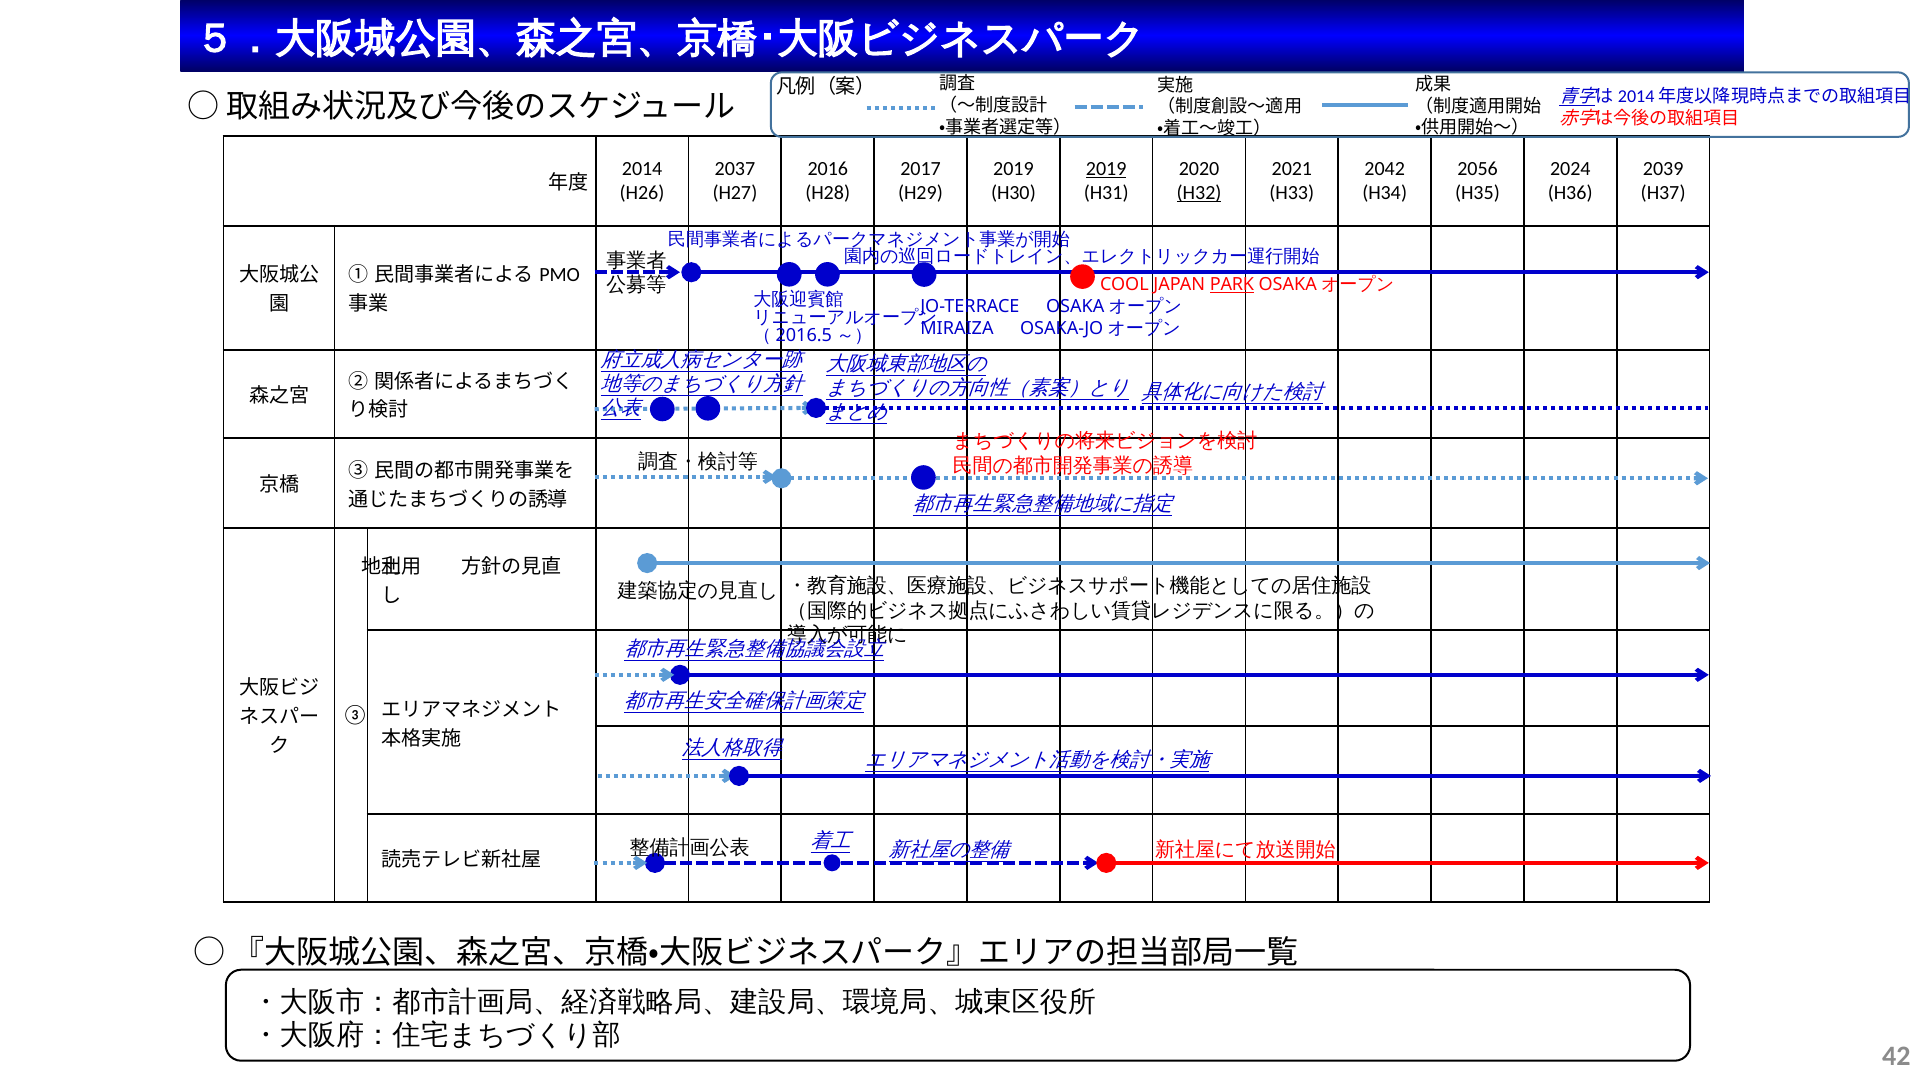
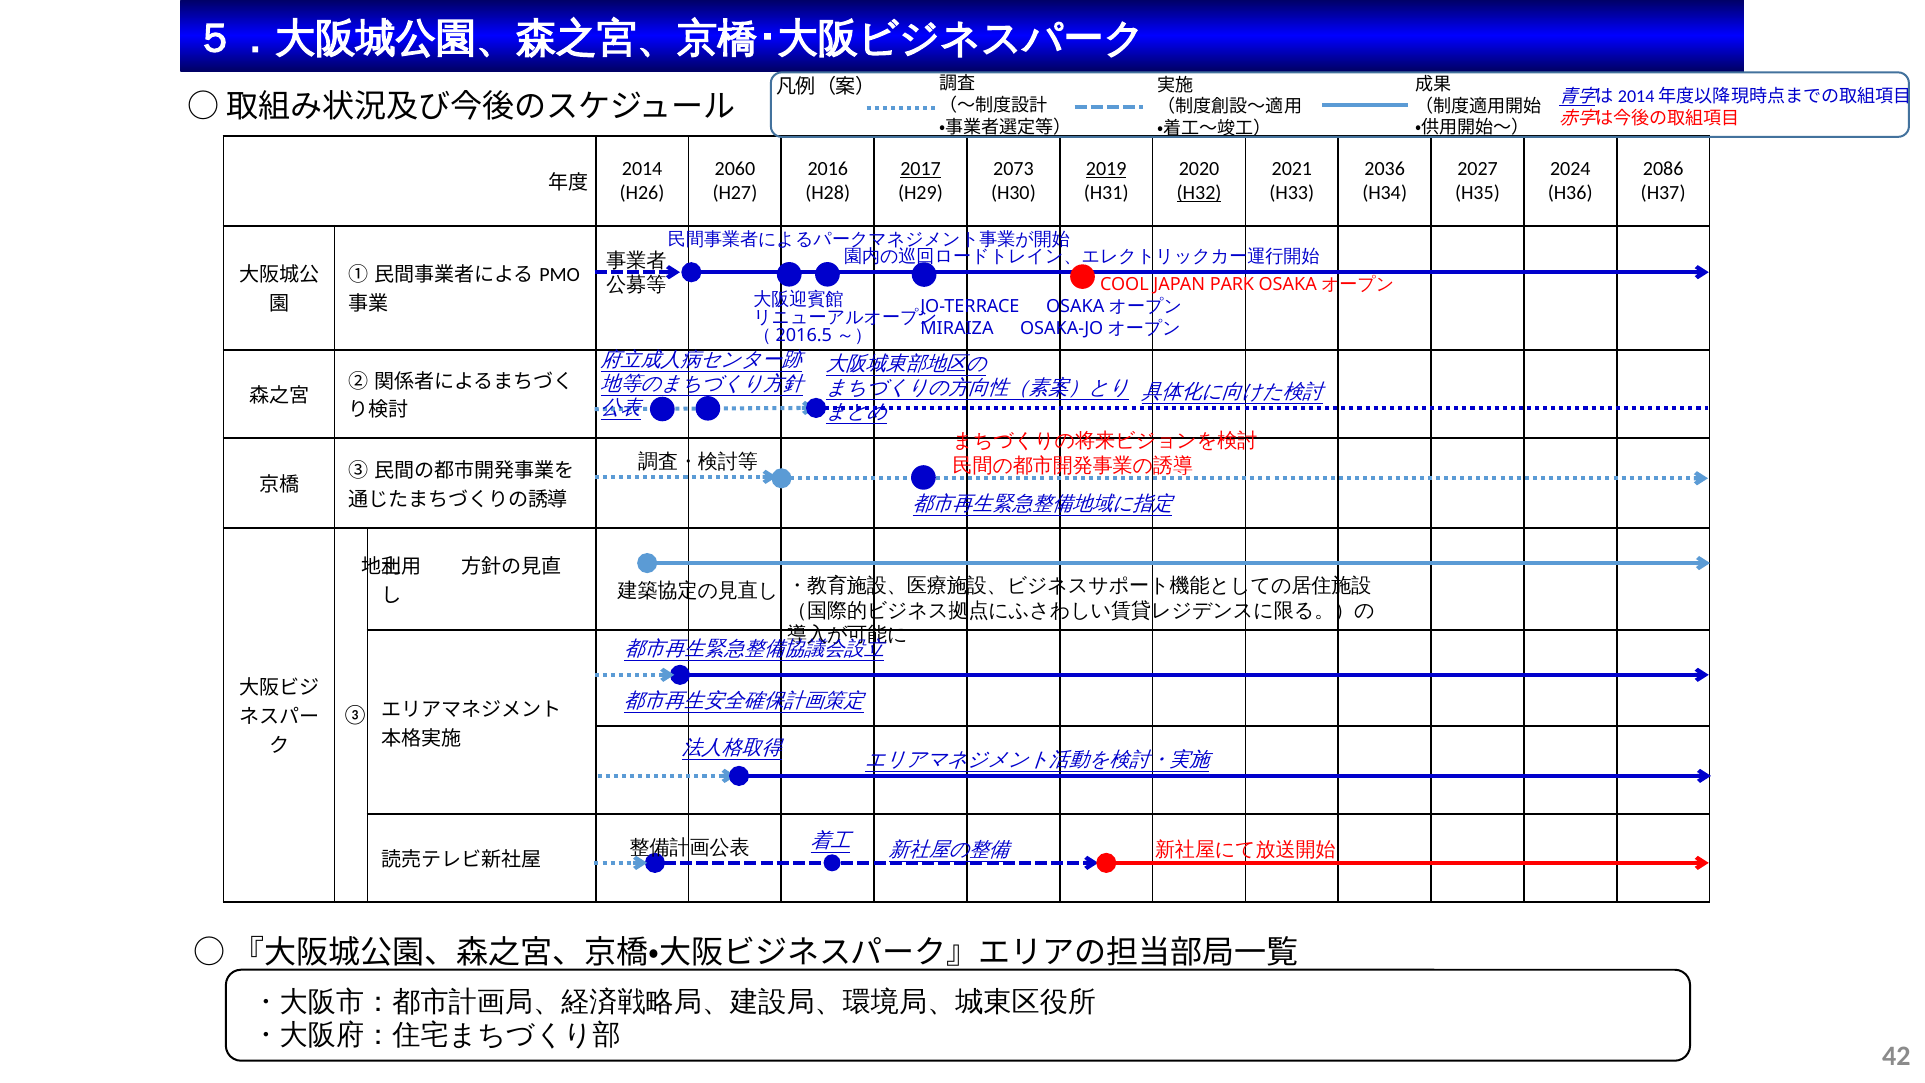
2037: 2037 -> 2060
2017 underline: none -> present
2019 at (1013, 169): 2019 -> 2073
2042: 2042 -> 2036
2056: 2056 -> 2027
2039: 2039 -> 2086
PARK underline: present -> none
